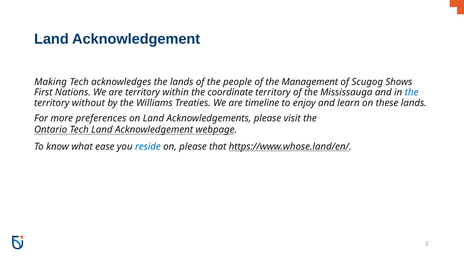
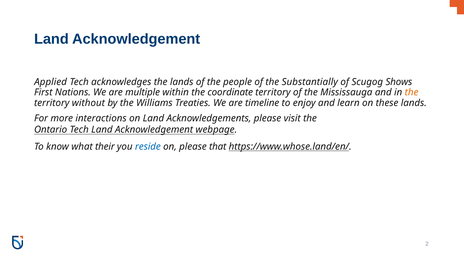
Making: Making -> Applied
Management: Management -> Substantially
are territory: territory -> multiple
the at (412, 92) colour: blue -> orange
preferences: preferences -> interactions
ease: ease -> their
